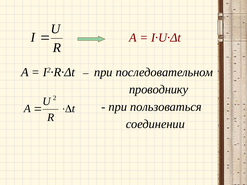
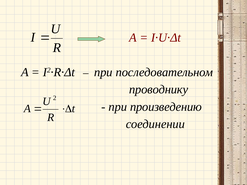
пользоваться: пользоваться -> произведению
